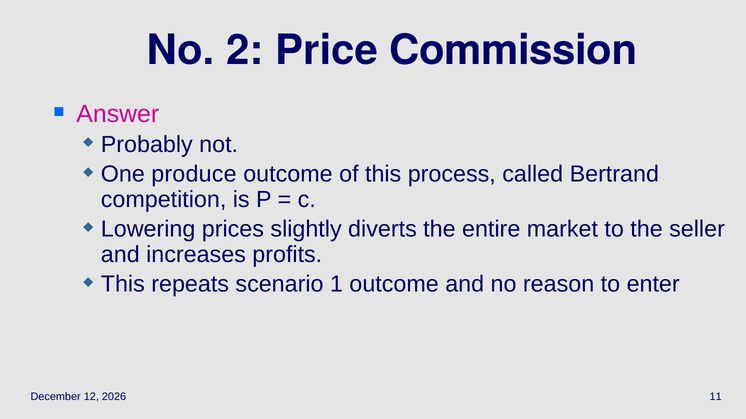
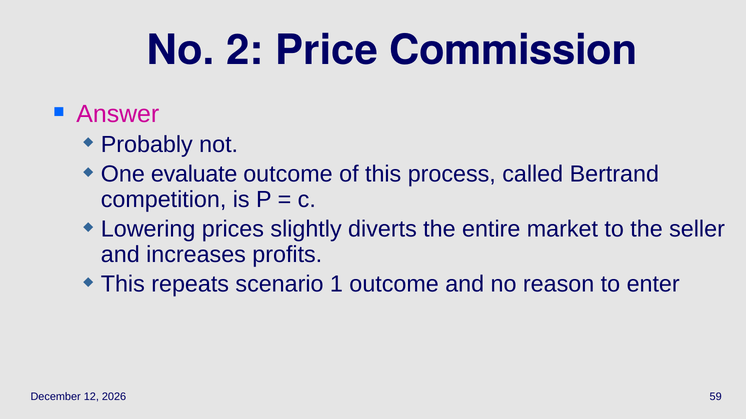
produce: produce -> evaluate
11: 11 -> 59
